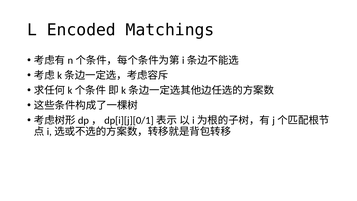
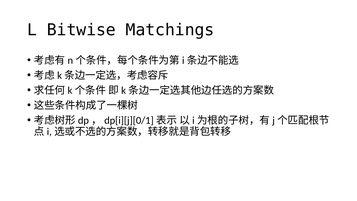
Encoded: Encoded -> Bitwise
